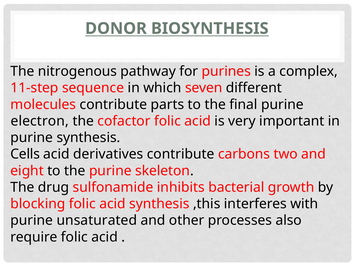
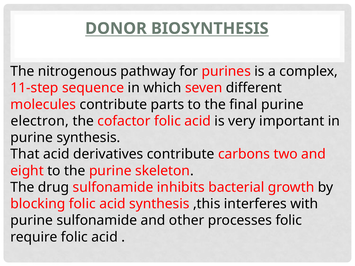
Cells: Cells -> That
purine unsaturated: unsaturated -> sulfonamide
processes also: also -> folic
